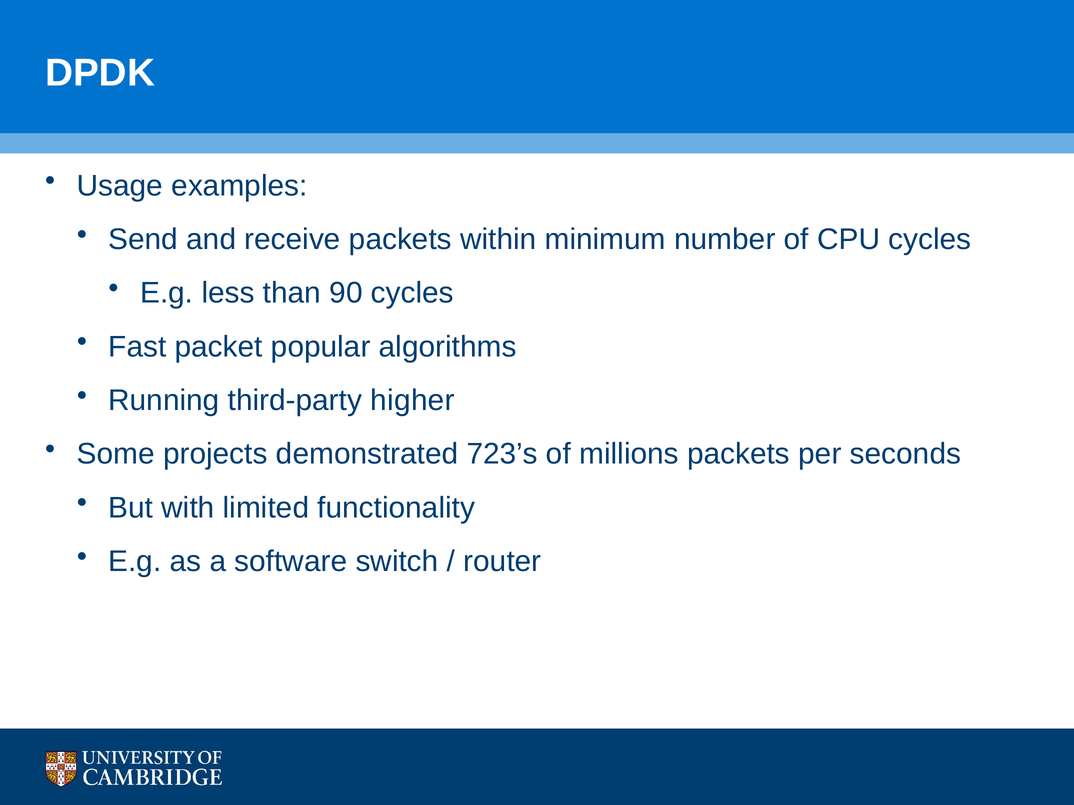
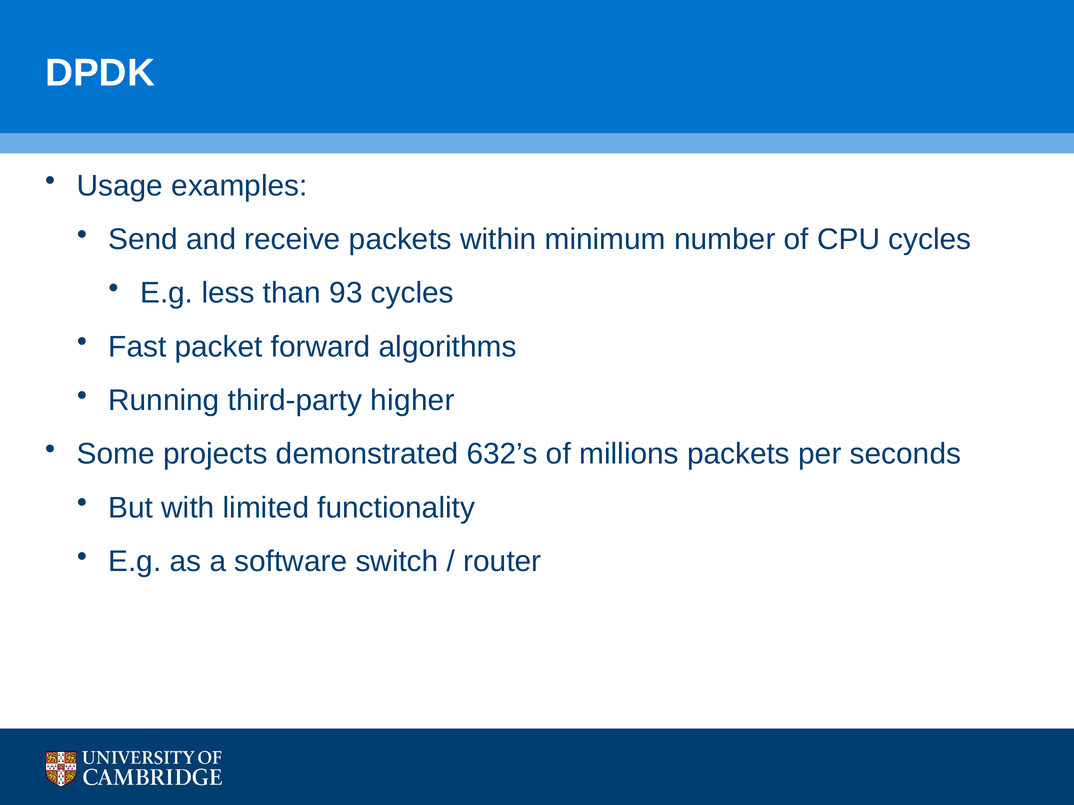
90: 90 -> 93
popular: popular -> forward
723’s: 723’s -> 632’s
